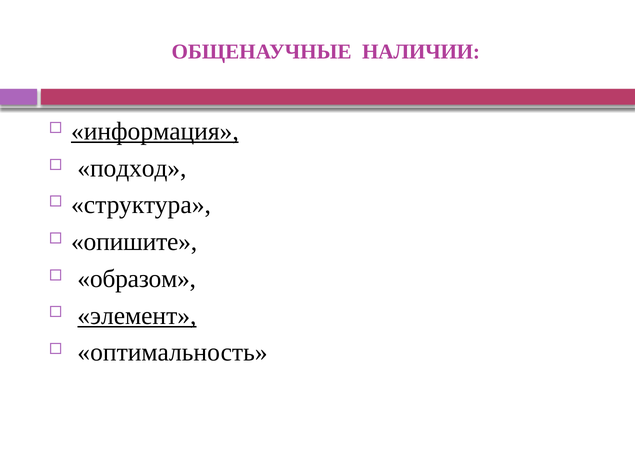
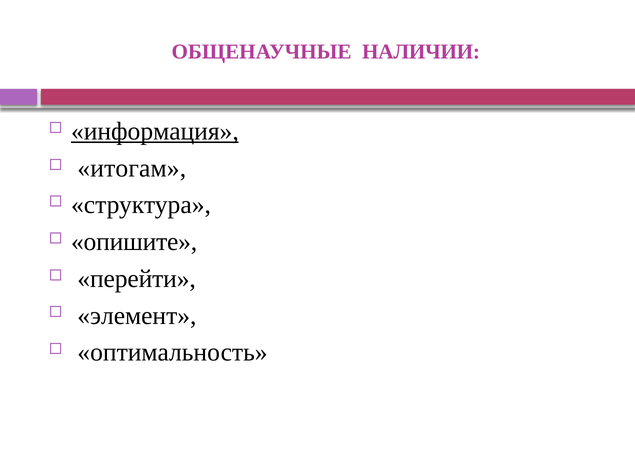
подход: подход -> итогам
образом: образом -> перейти
элемент underline: present -> none
